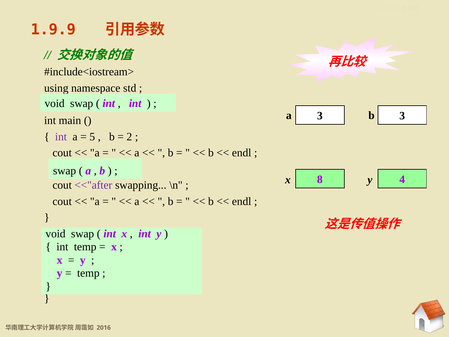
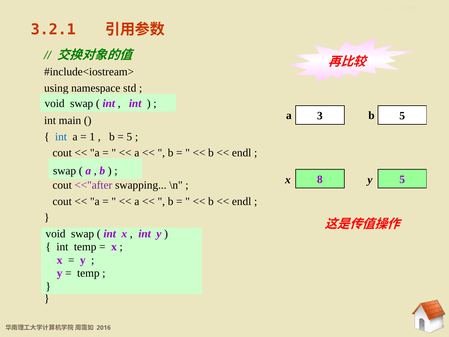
1.9.9: 1.9.9 -> 3.2.1
a 3: 3 -> 5
int at (61, 137) colour: purple -> blue
5: 5 -> 1
2 at (129, 137): 2 -> 5
x 4: 4 -> 5
